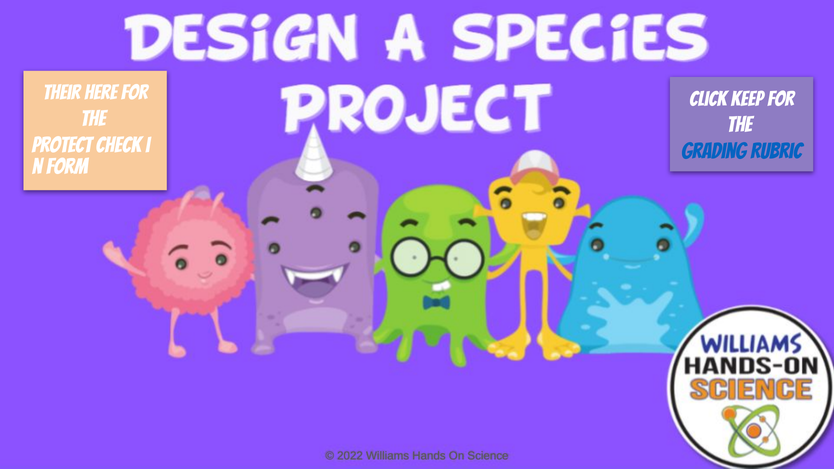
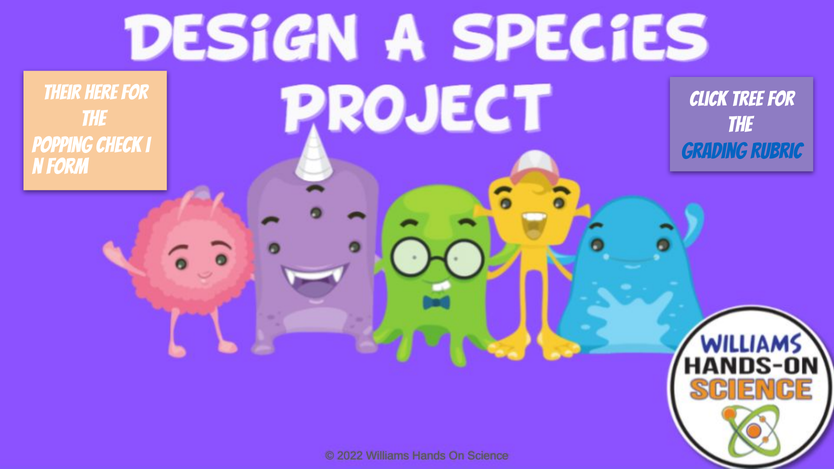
keep: keep -> tree
protect: protect -> popping
